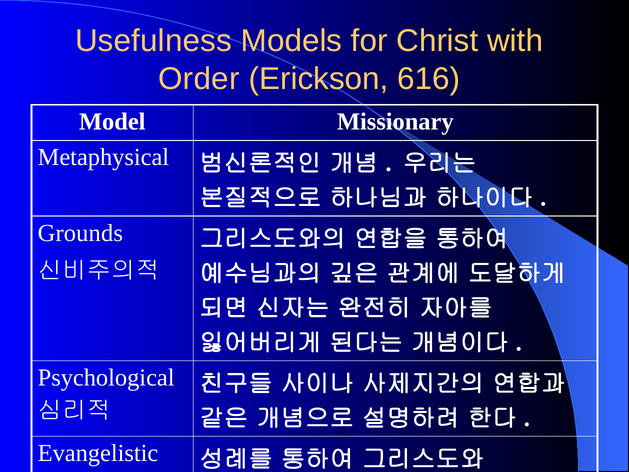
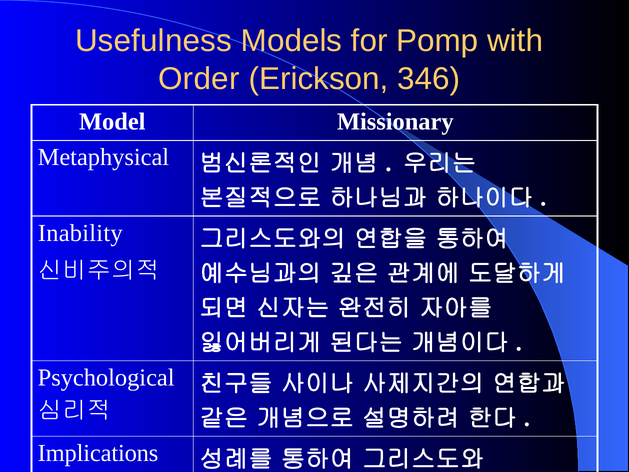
Christ: Christ -> Pomp
616: 616 -> 346
Grounds: Grounds -> Inability
Evangelistic: Evangelistic -> Implications
